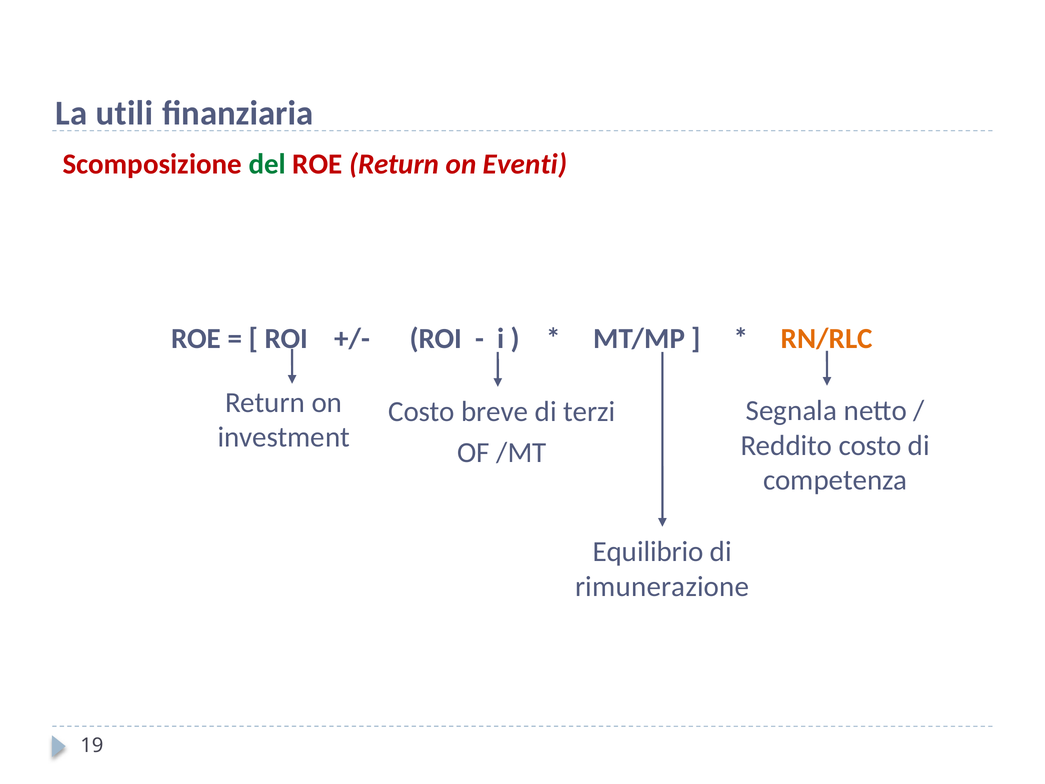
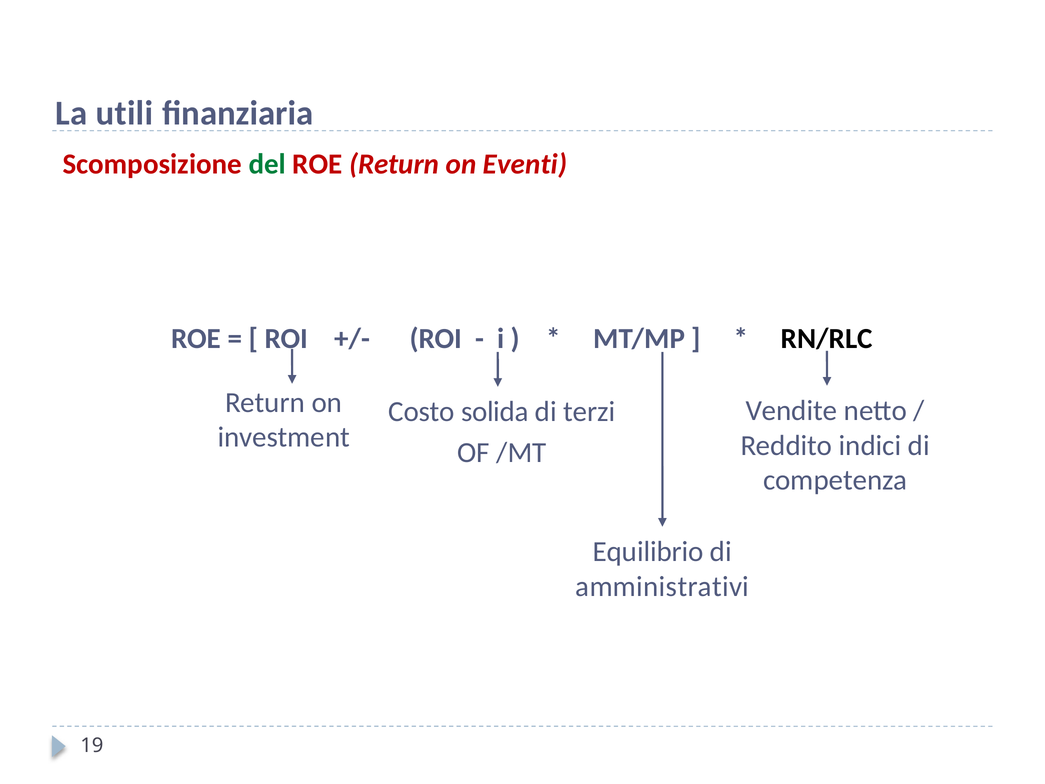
RN/RLC colour: orange -> black
Segnala: Segnala -> Vendite
breve: breve -> solida
Reddito costo: costo -> indici
rimunerazione: rimunerazione -> amministrativi
